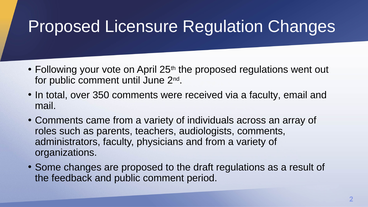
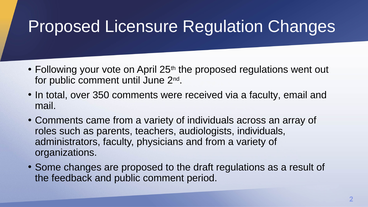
audiologists comments: comments -> individuals
